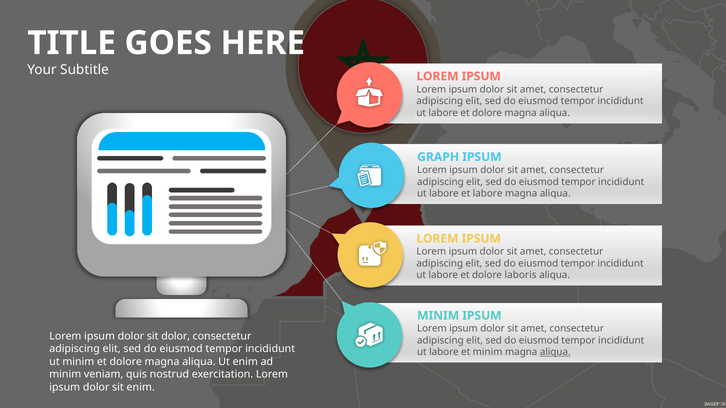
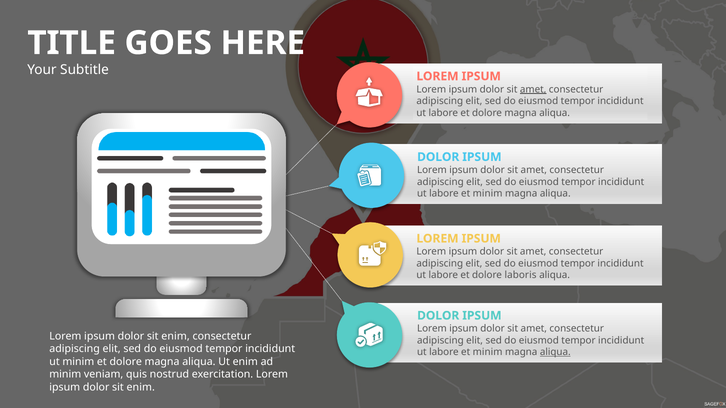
amet at (533, 89) underline: none -> present
GRAPH at (438, 157): GRAPH -> DOLOR
labore at (488, 194): labore -> minim
MINIM at (438, 316): MINIM -> DOLOR
dolor at (176, 337): dolor -> enim
